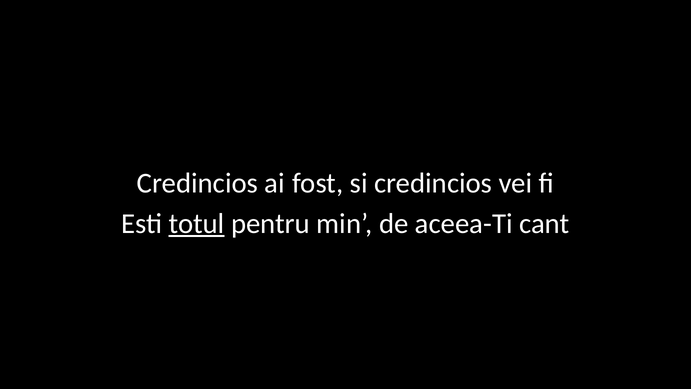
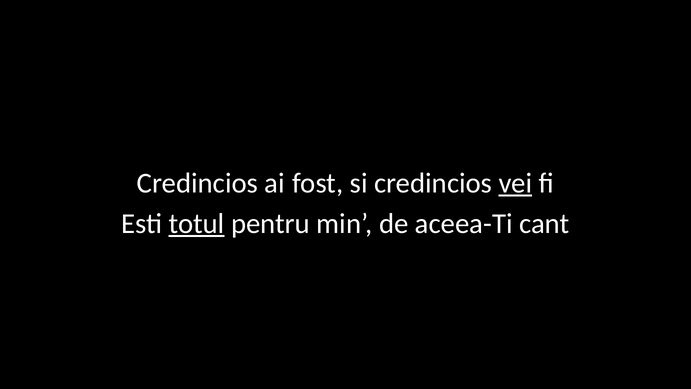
vei underline: none -> present
